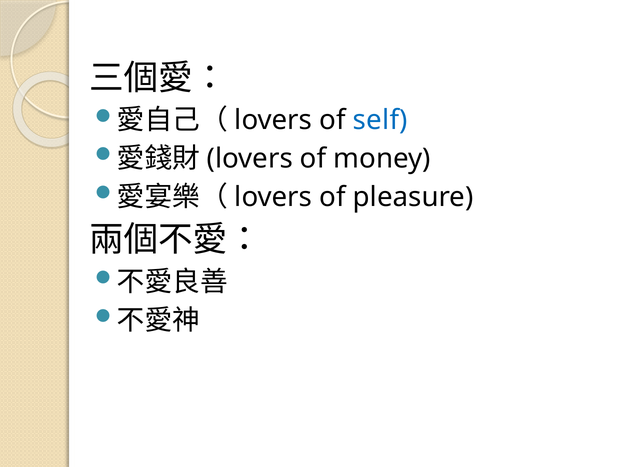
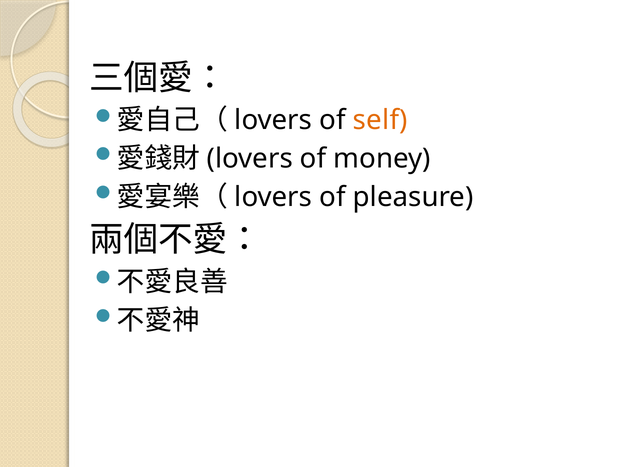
self colour: blue -> orange
